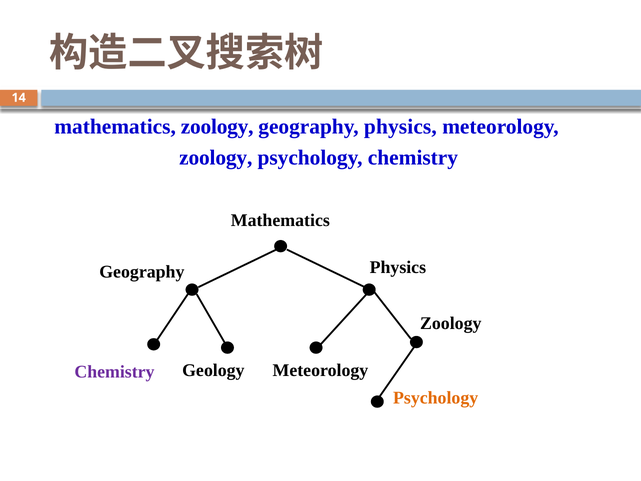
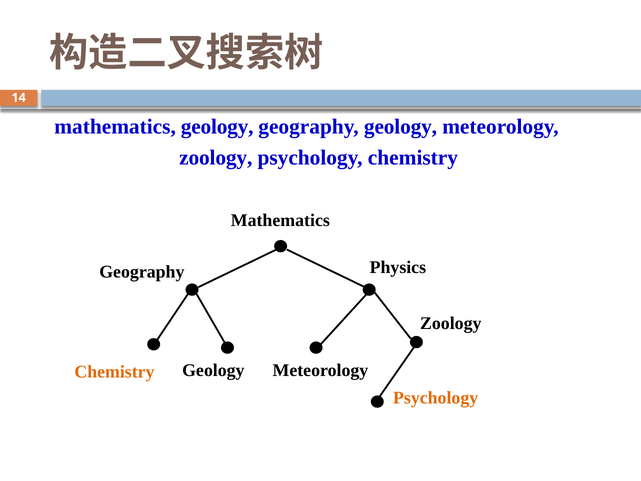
mathematics zoology: zoology -> geology
geography physics: physics -> geology
Chemistry at (114, 372) colour: purple -> orange
